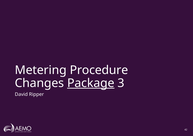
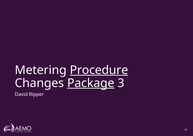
Procedure underline: none -> present
